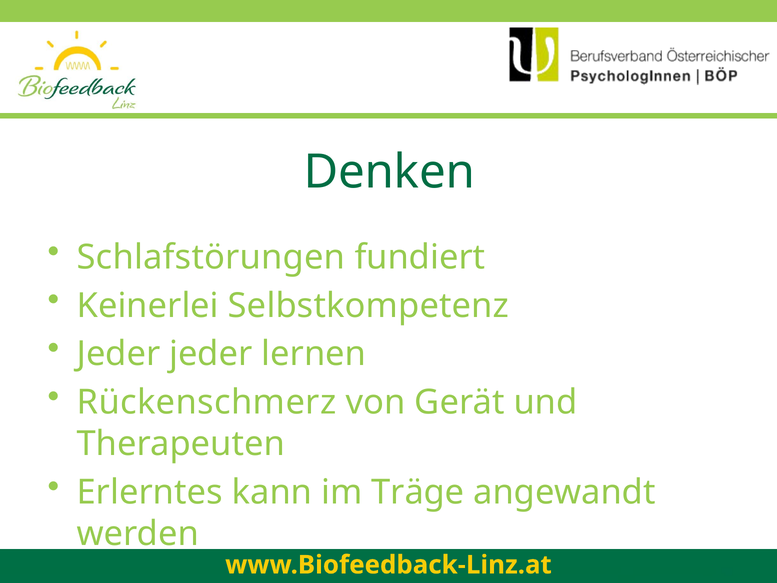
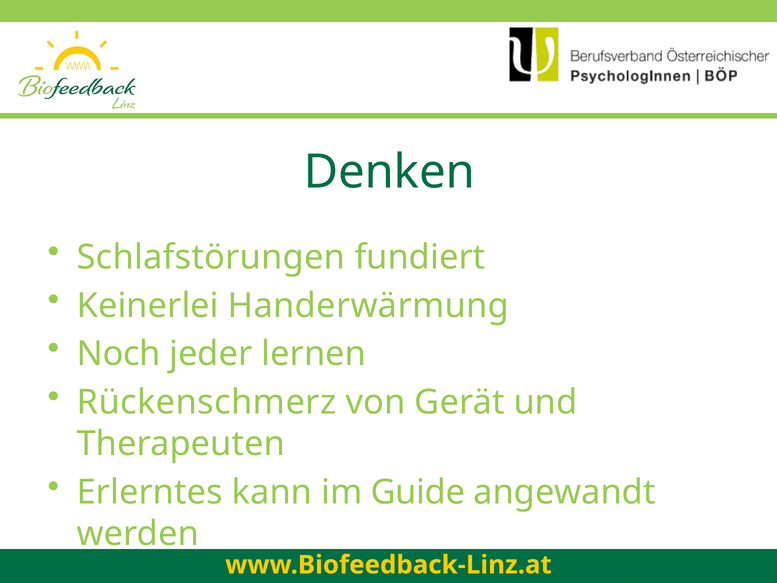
Selbstkompetenz: Selbstkompetenz -> Handerwärmung
Jeder at (119, 354): Jeder -> Noch
Träge: Träge -> Guide
